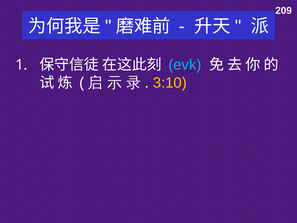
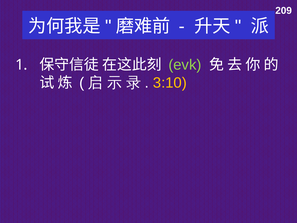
evk colour: light blue -> light green
